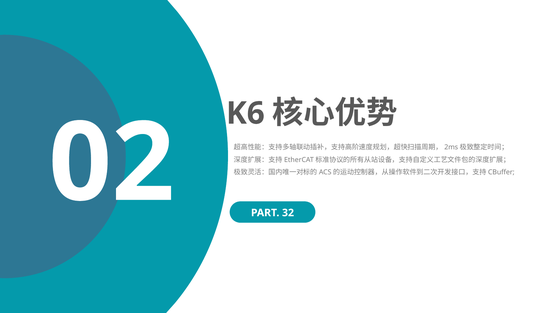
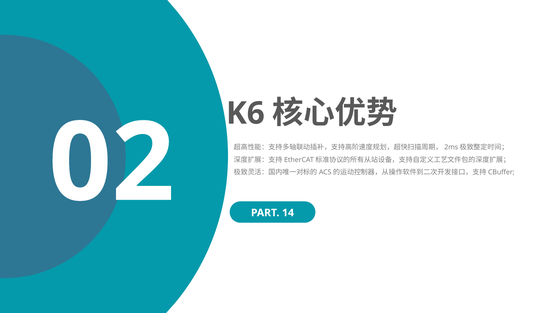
32: 32 -> 14
